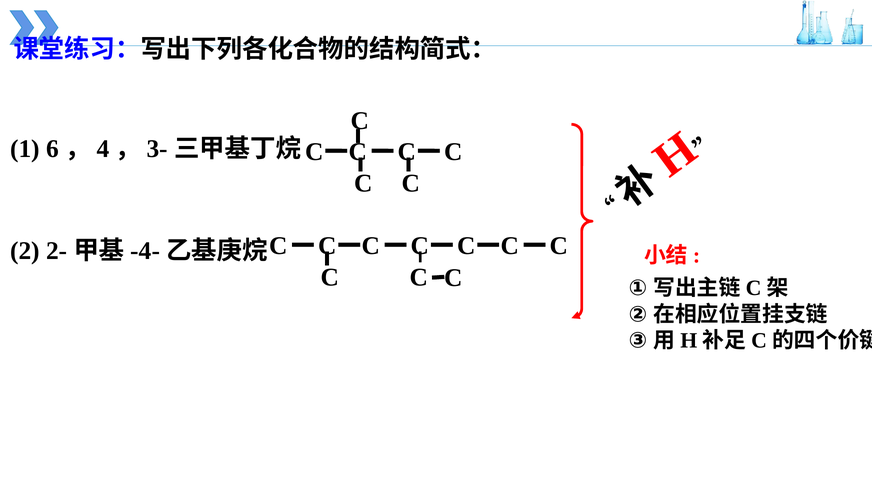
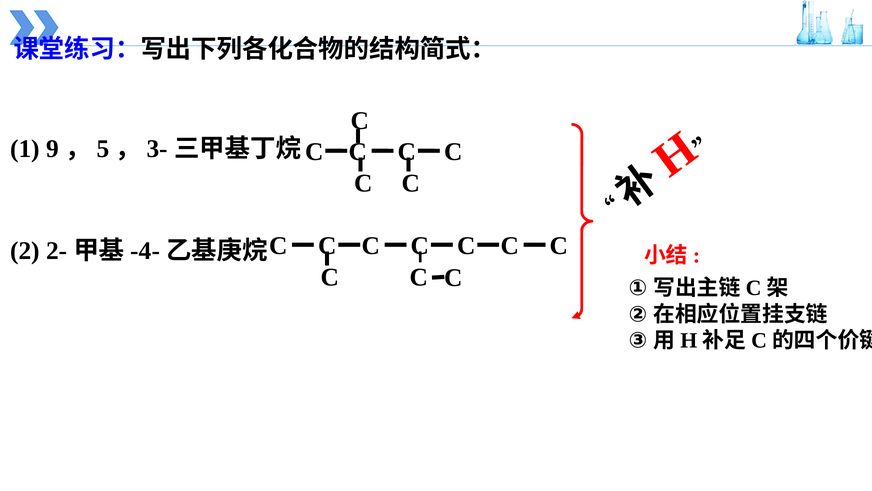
6: 6 -> 9
4: 4 -> 5
